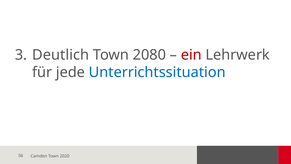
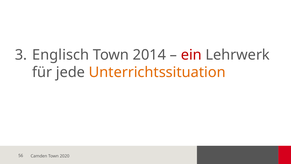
Deutlich: Deutlich -> Englisch
2080: 2080 -> 2014
Unterrichtssituation colour: blue -> orange
